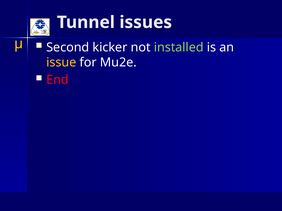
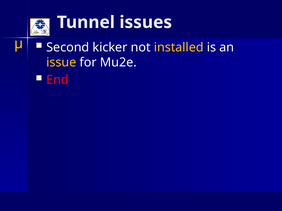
installed colour: light green -> yellow
